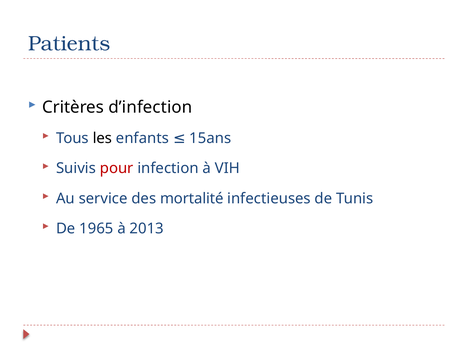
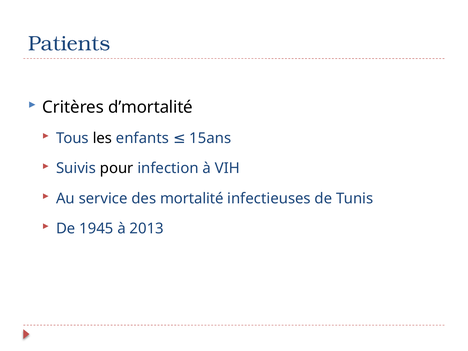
d’infection: d’infection -> d’mortalité
pour colour: red -> black
1965: 1965 -> 1945
